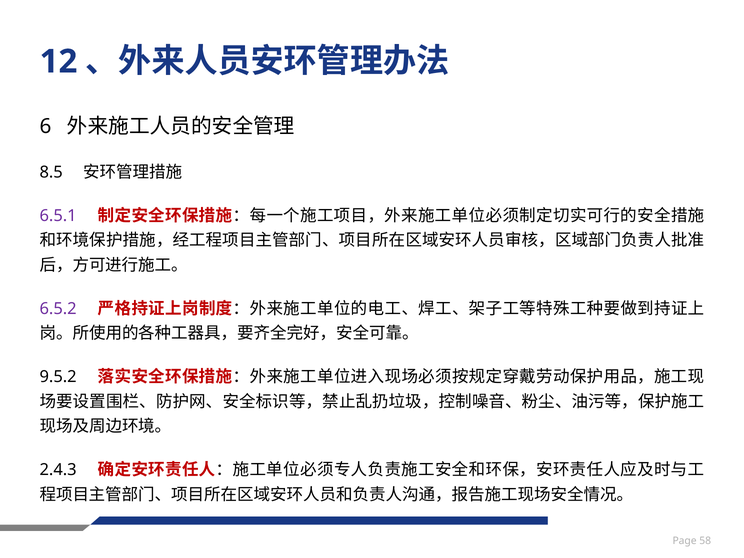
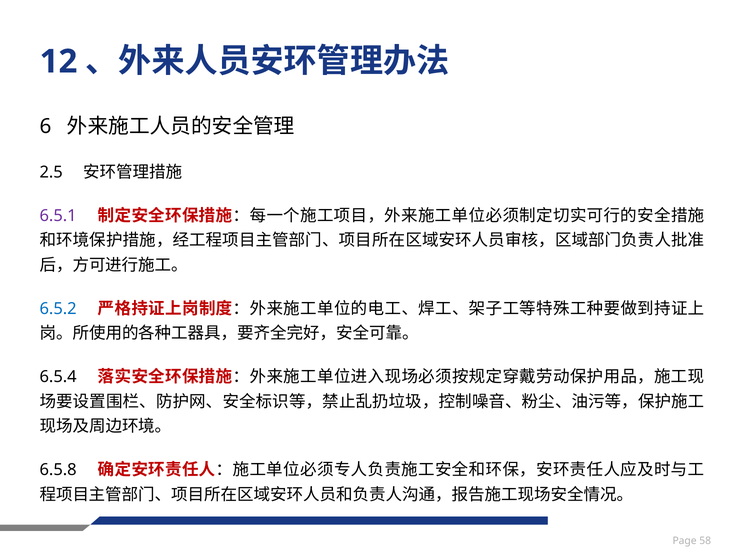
8.5: 8.5 -> 2.5
6.5.2 colour: purple -> blue
9.5.2: 9.5.2 -> 6.5.4
2.4.3: 2.4.3 -> 6.5.8
